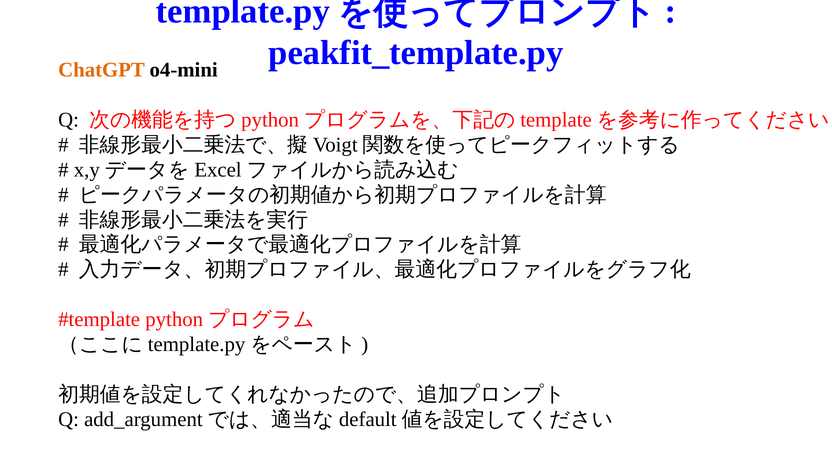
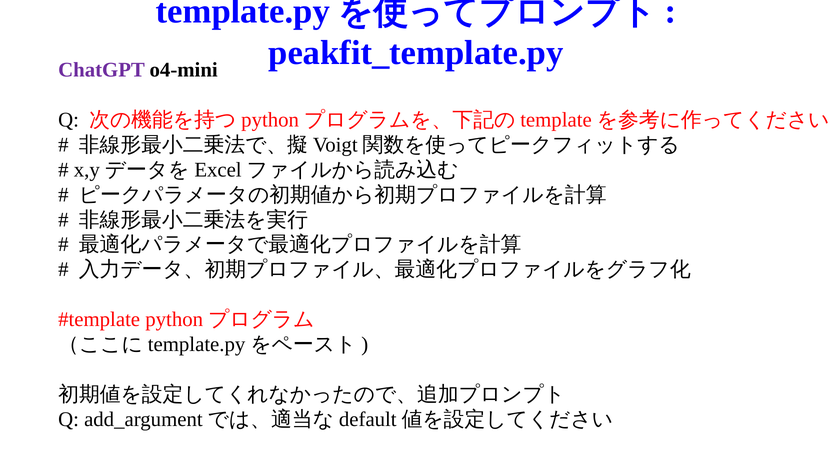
ChatGPT colour: orange -> purple
